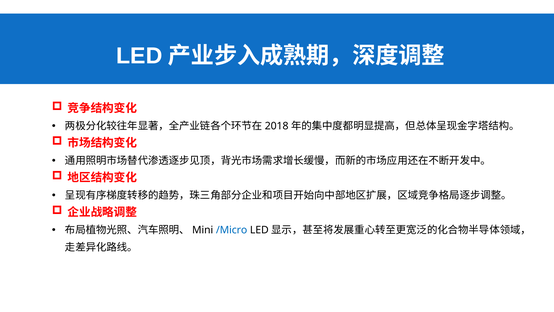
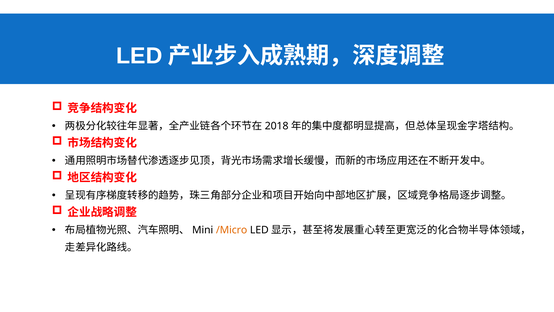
/Micro colour: blue -> orange
